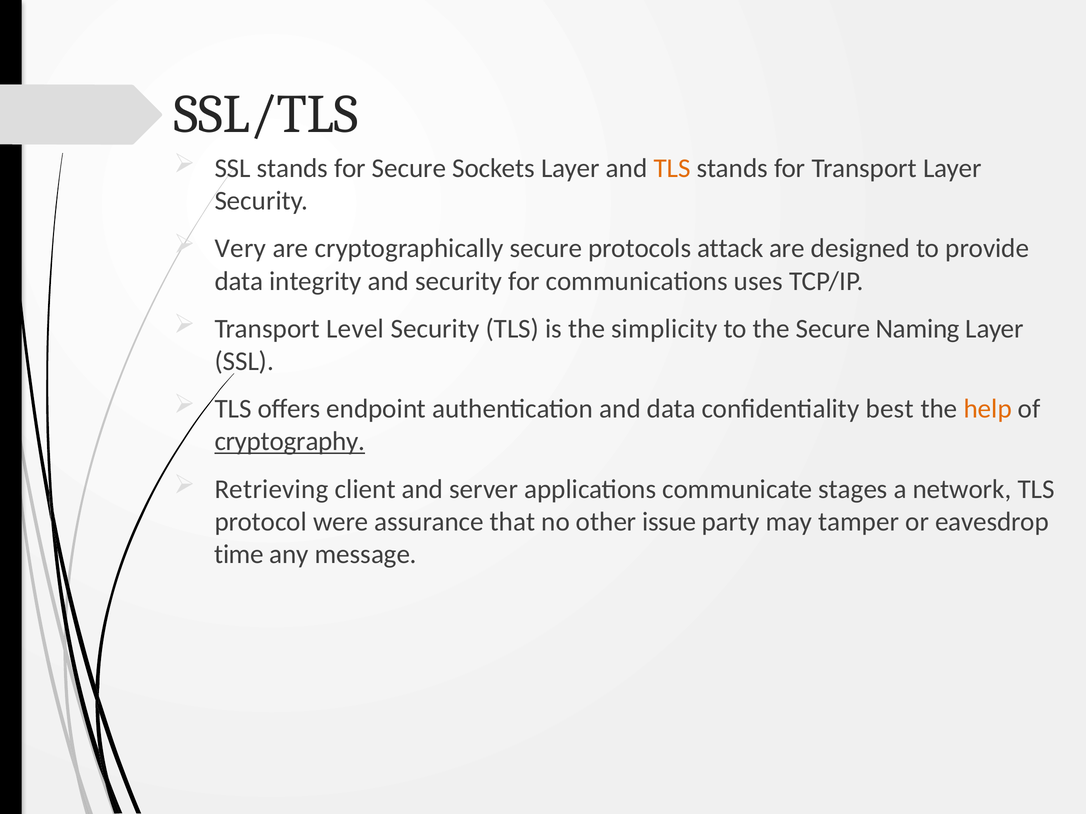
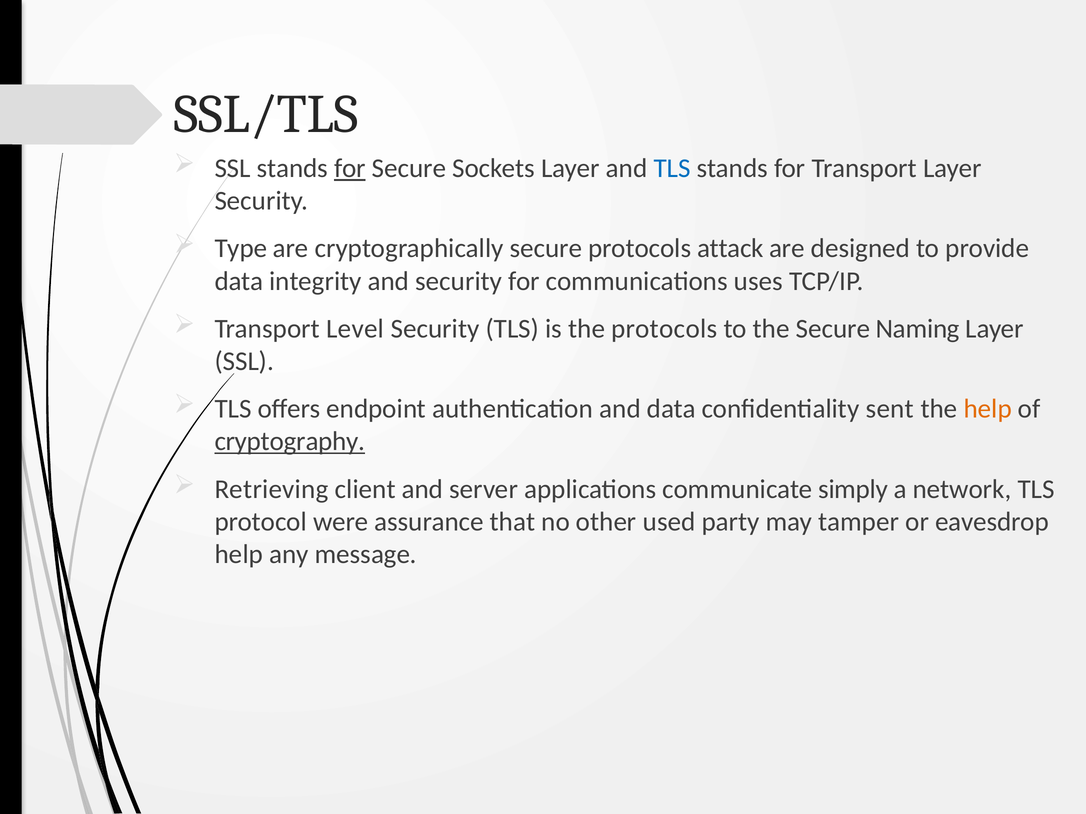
for at (350, 168) underline: none -> present
TLS at (672, 168) colour: orange -> blue
Very: Very -> Type
the simplicity: simplicity -> protocols
best: best -> sent
stages: stages -> simply
issue: issue -> used
time at (239, 555): time -> help
